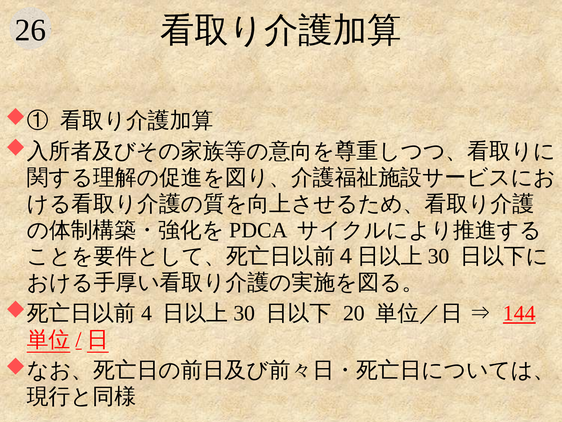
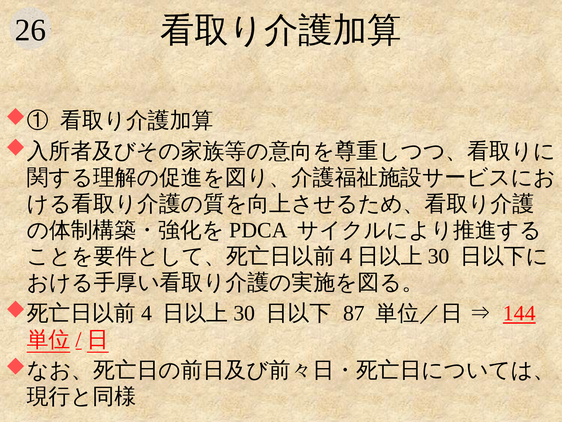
20: 20 -> 87
